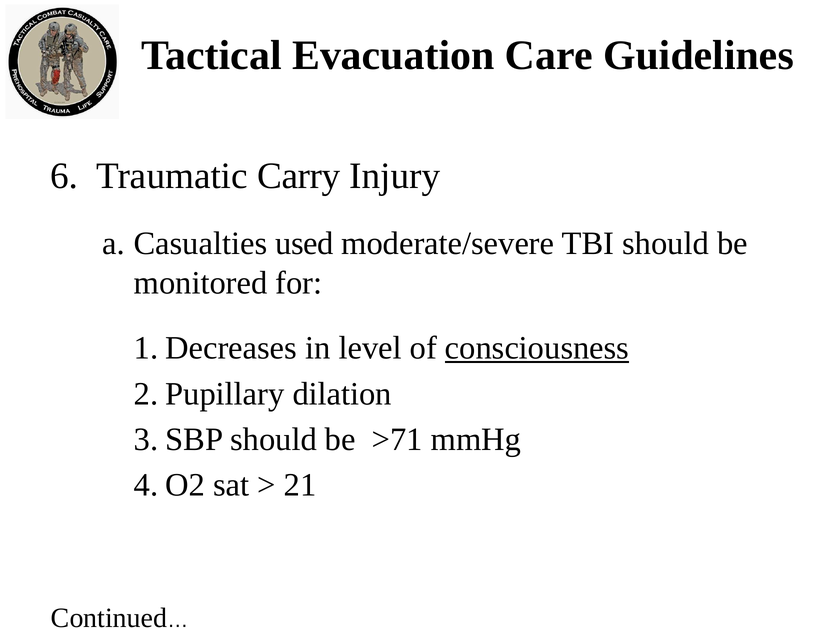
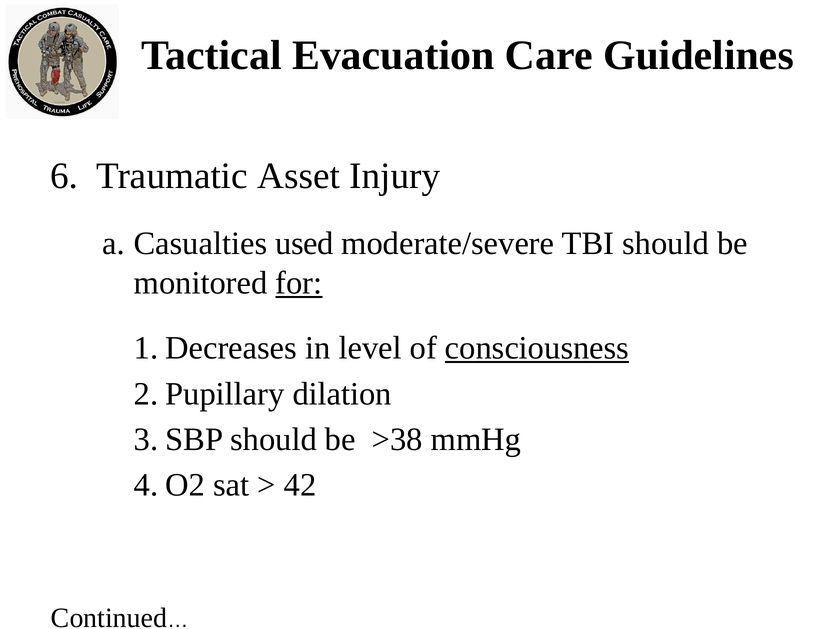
Carry: Carry -> Asset
for underline: none -> present
>71: >71 -> >38
21: 21 -> 42
